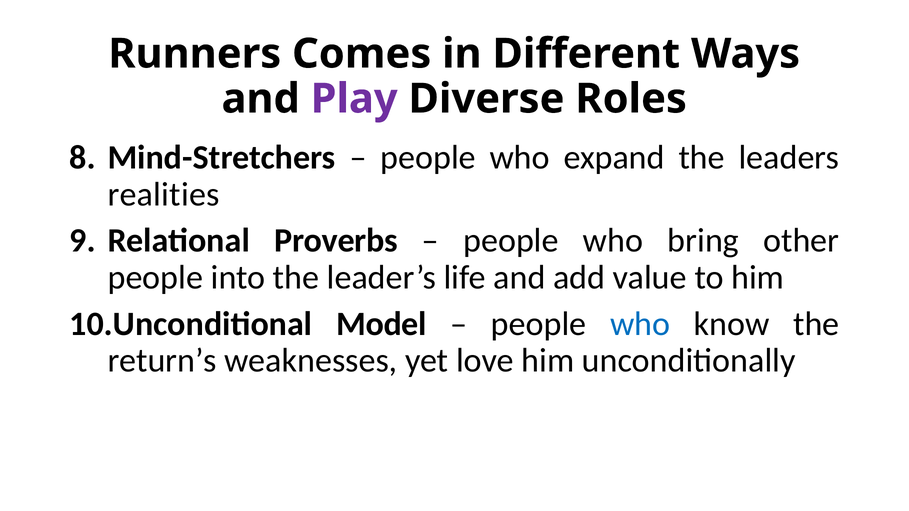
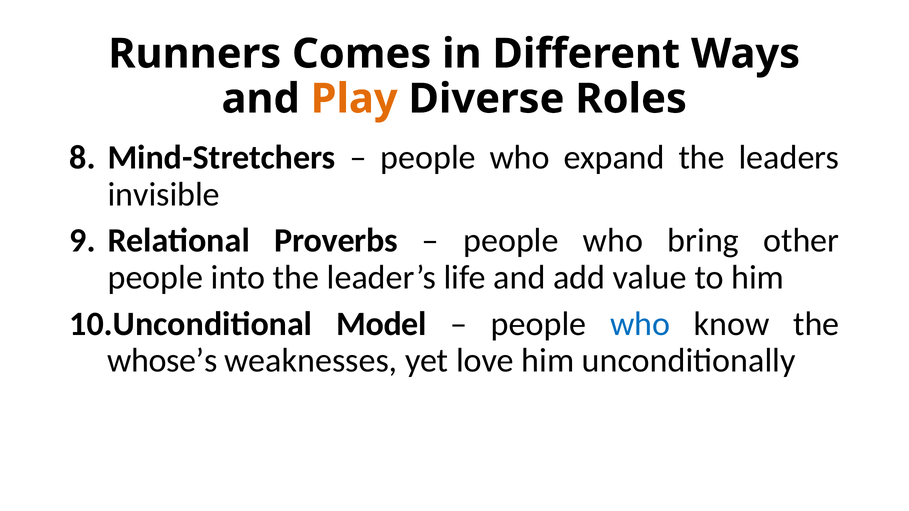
Play colour: purple -> orange
realities: realities -> invisible
return’s: return’s -> whose’s
